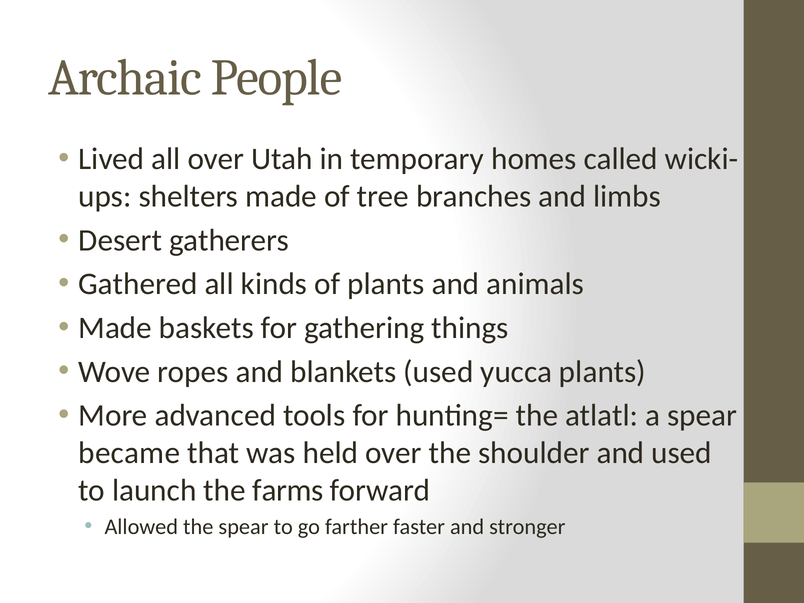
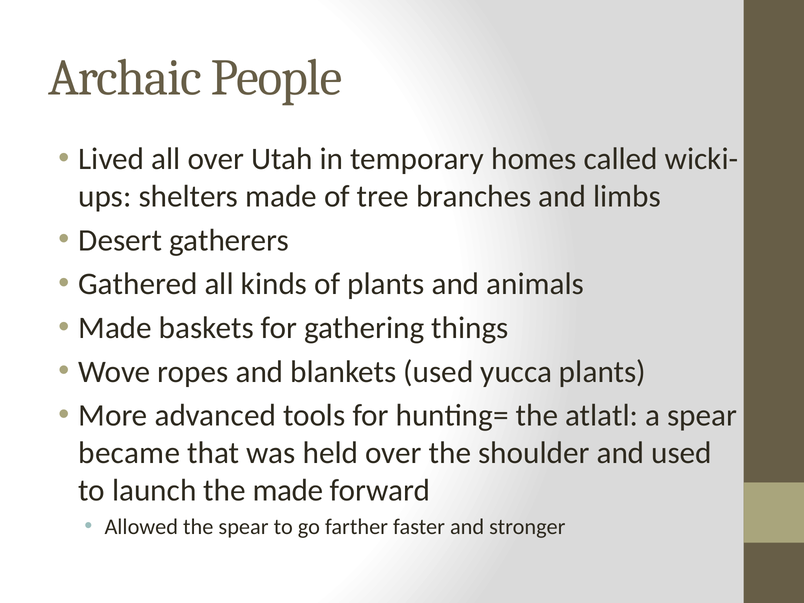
the farms: farms -> made
